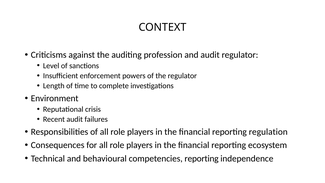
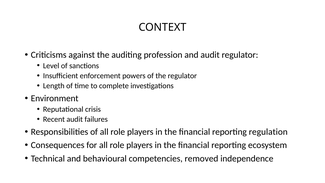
competencies reporting: reporting -> removed
